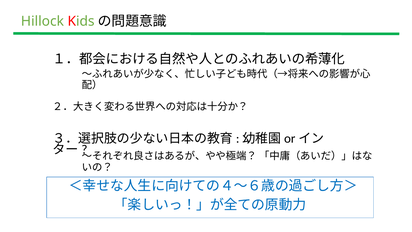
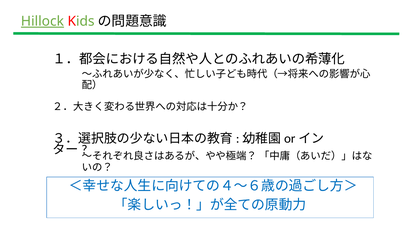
Hillock underline: none -> present
